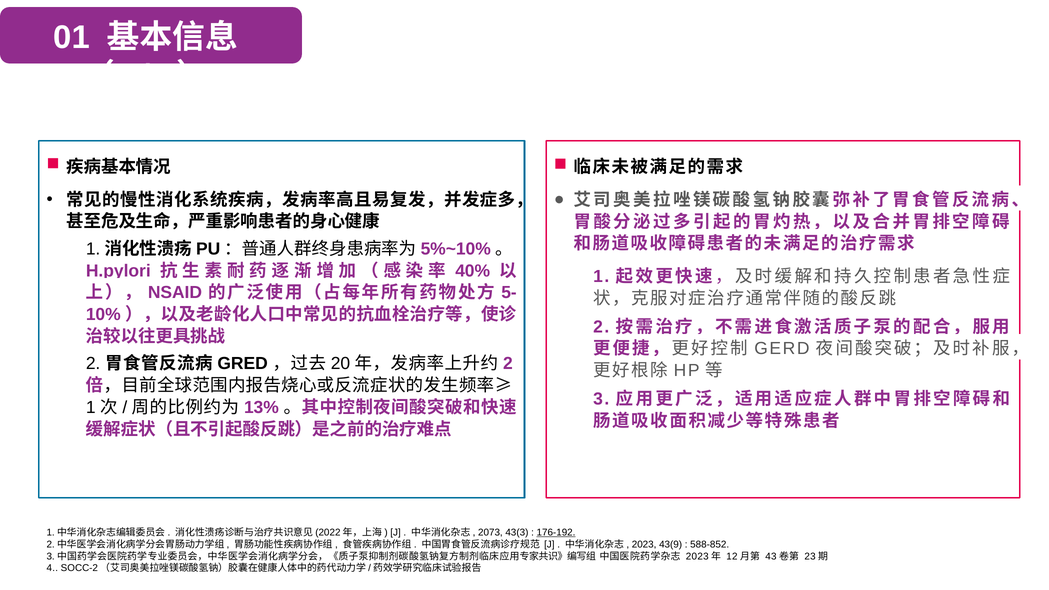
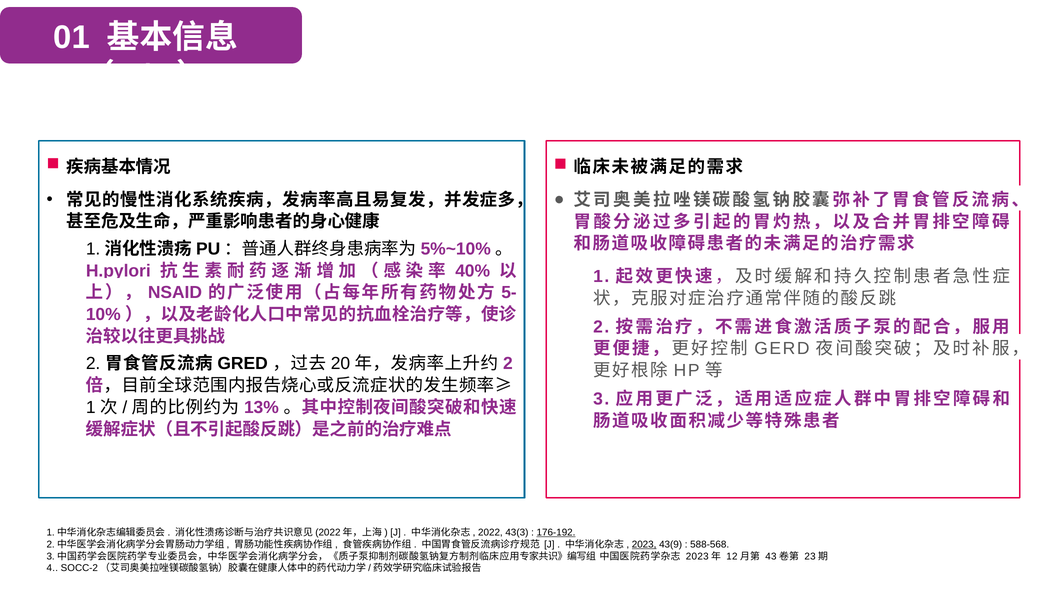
2073: 2073 -> 2022
2023 at (644, 545) underline: none -> present
588-852: 588-852 -> 588-568
